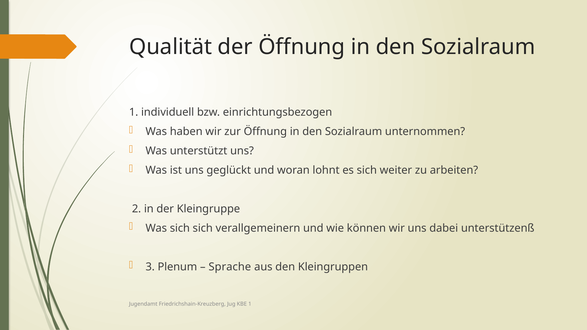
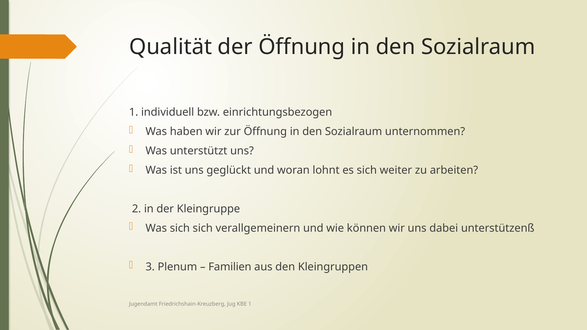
Sprache: Sprache -> Familien
